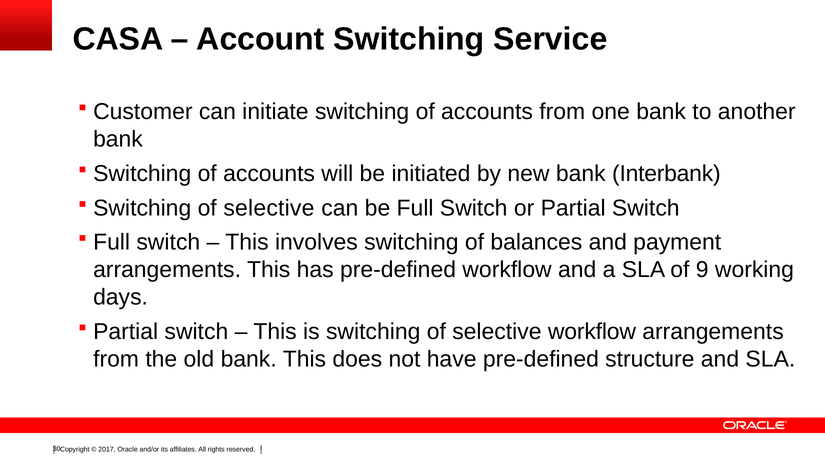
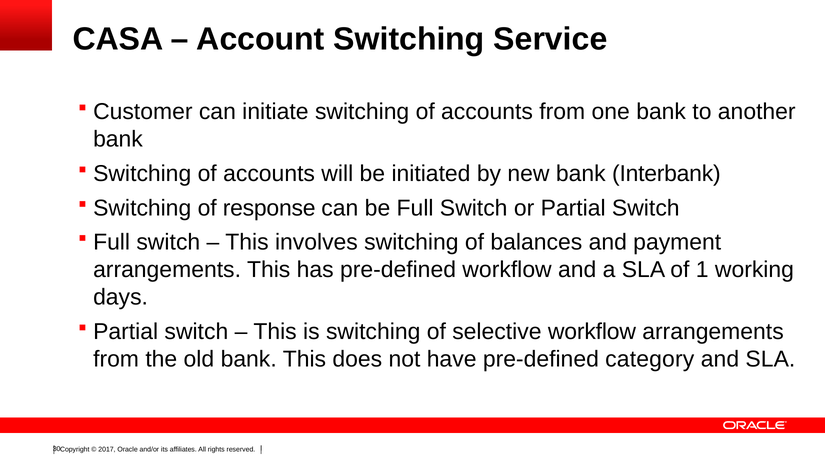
selective at (269, 208): selective -> response
9: 9 -> 1
structure: structure -> category
